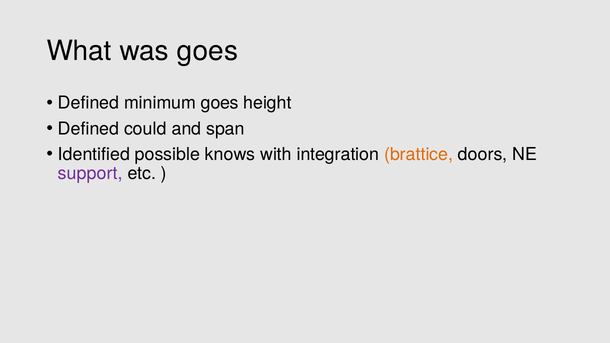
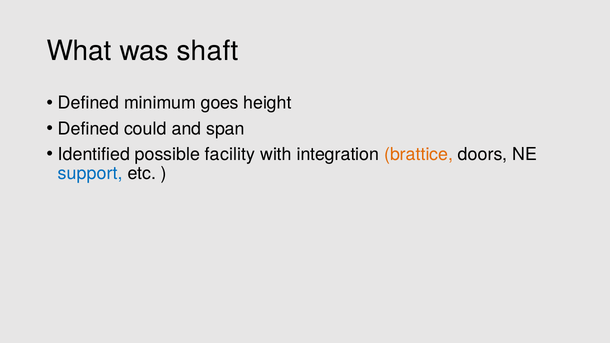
was goes: goes -> shaft
knows: knows -> facility
support colour: purple -> blue
